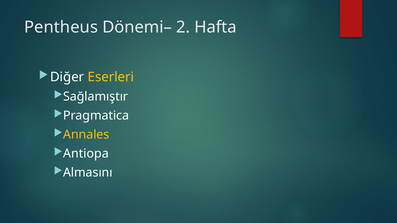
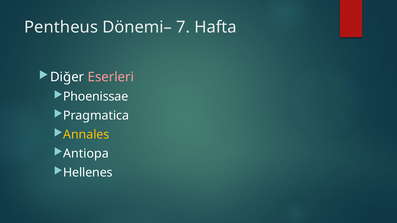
2: 2 -> 7
Eserleri colour: yellow -> pink
Sağlamıştır: Sağlamıştır -> Phoenissae
Almasını: Almasını -> Hellenes
